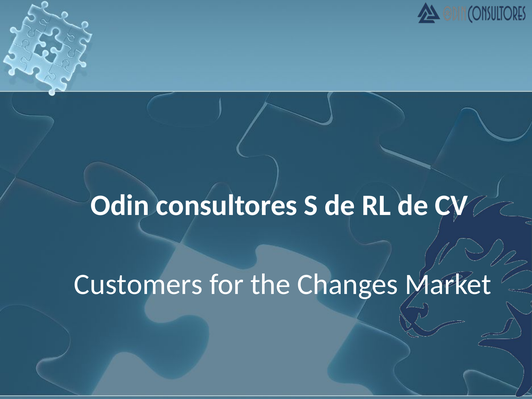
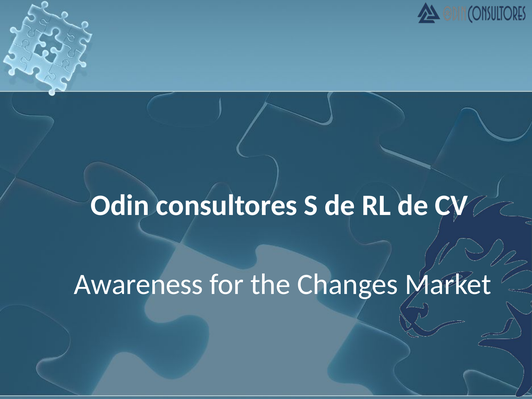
Customers: Customers -> Awareness
